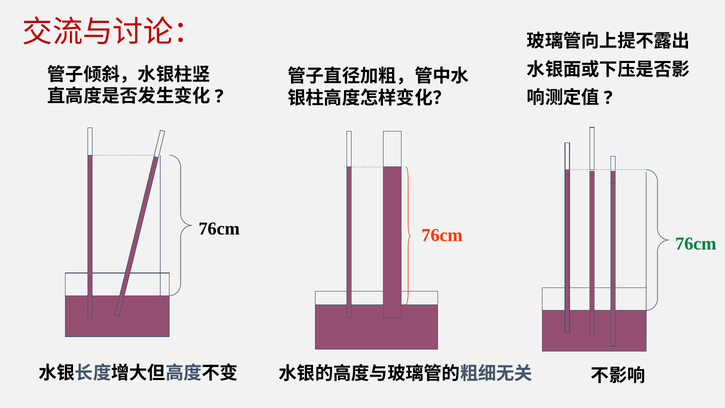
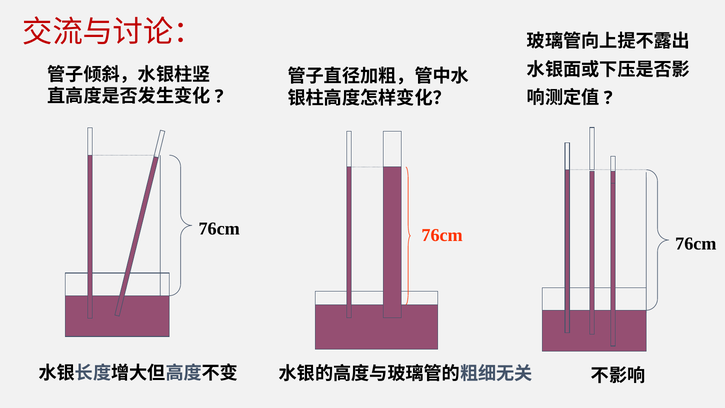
76cm at (696, 243) colour: green -> black
